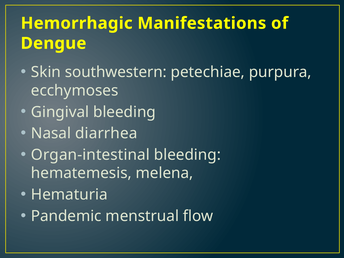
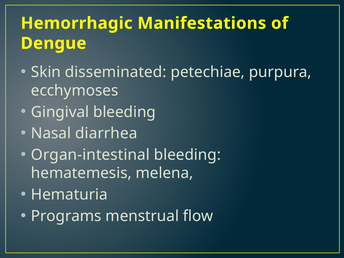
southwestern: southwestern -> disseminated
Pandemic: Pandemic -> Programs
